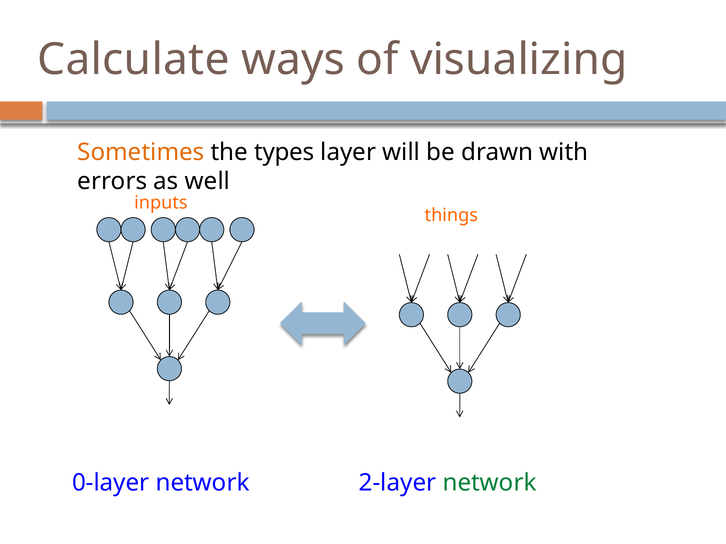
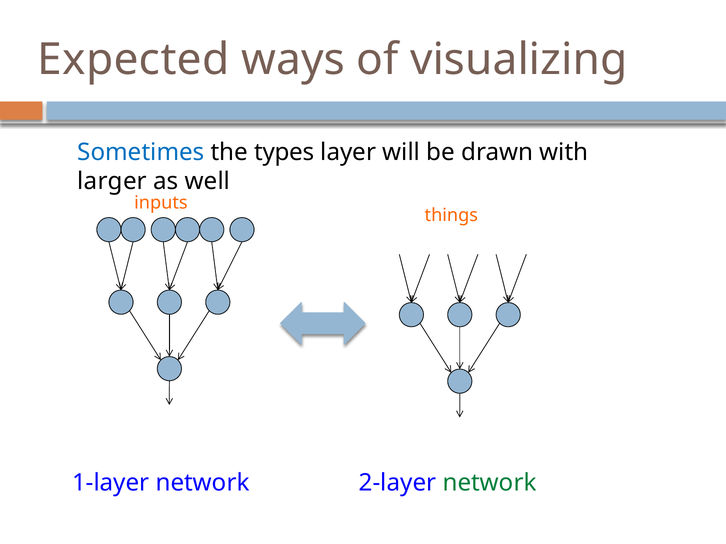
Calculate: Calculate -> Expected
Sometimes colour: orange -> blue
errors: errors -> larger
0-layer: 0-layer -> 1-layer
